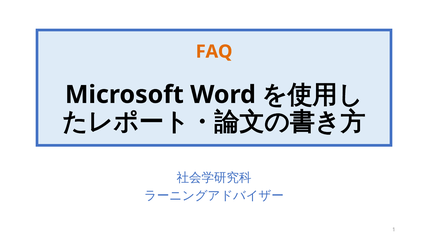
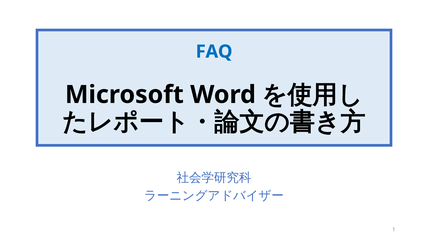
FAQ colour: orange -> blue
